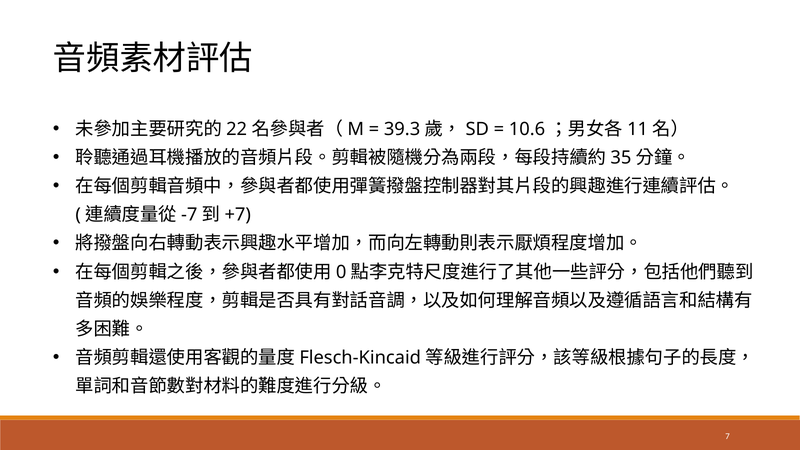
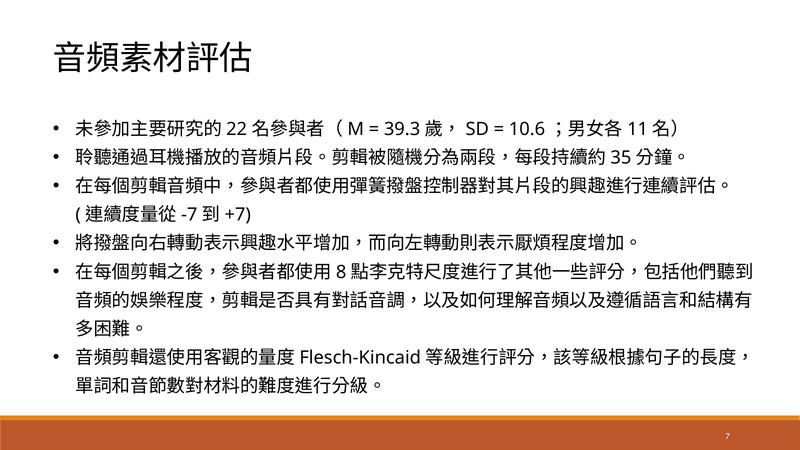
0: 0 -> 8
